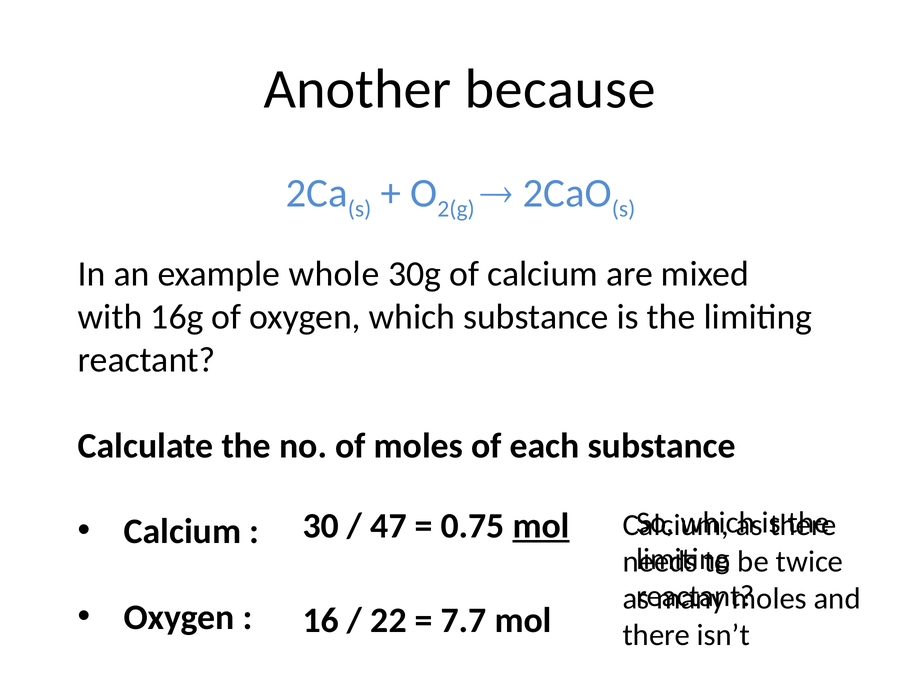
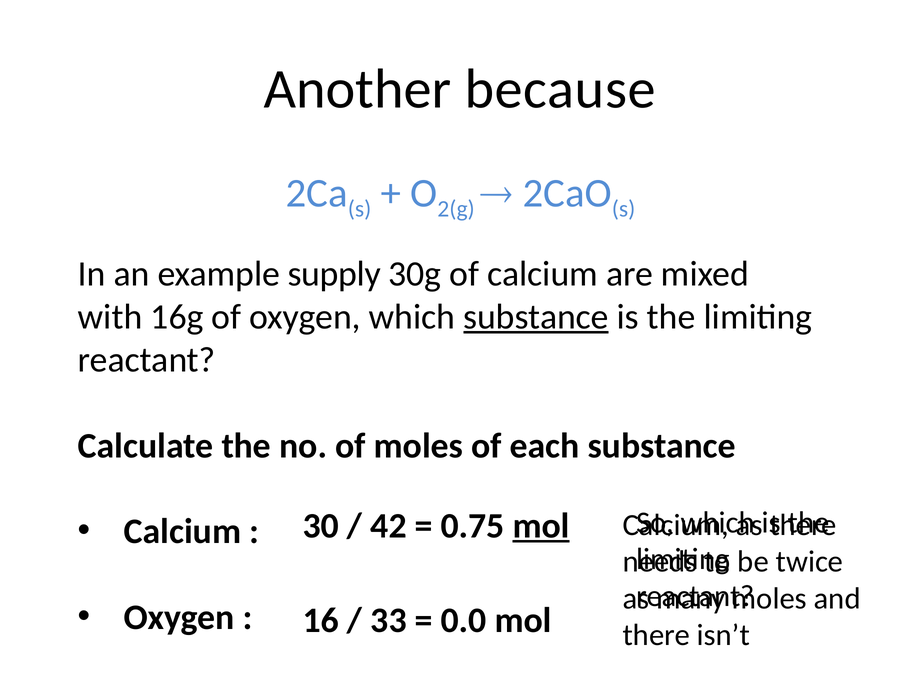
whole: whole -> supply
substance at (536, 317) underline: none -> present
47: 47 -> 42
22: 22 -> 33
7.7: 7.7 -> 0.0
